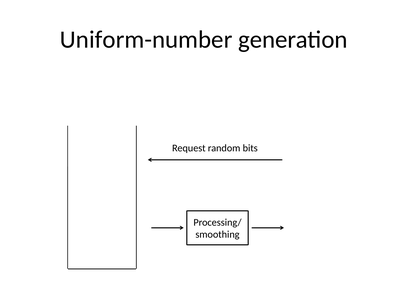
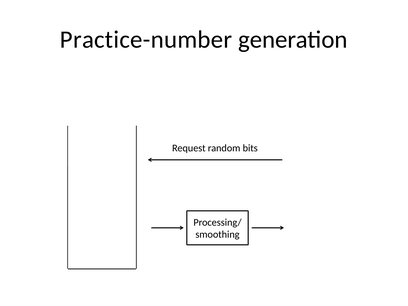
Uniform-number: Uniform-number -> Practice-number
